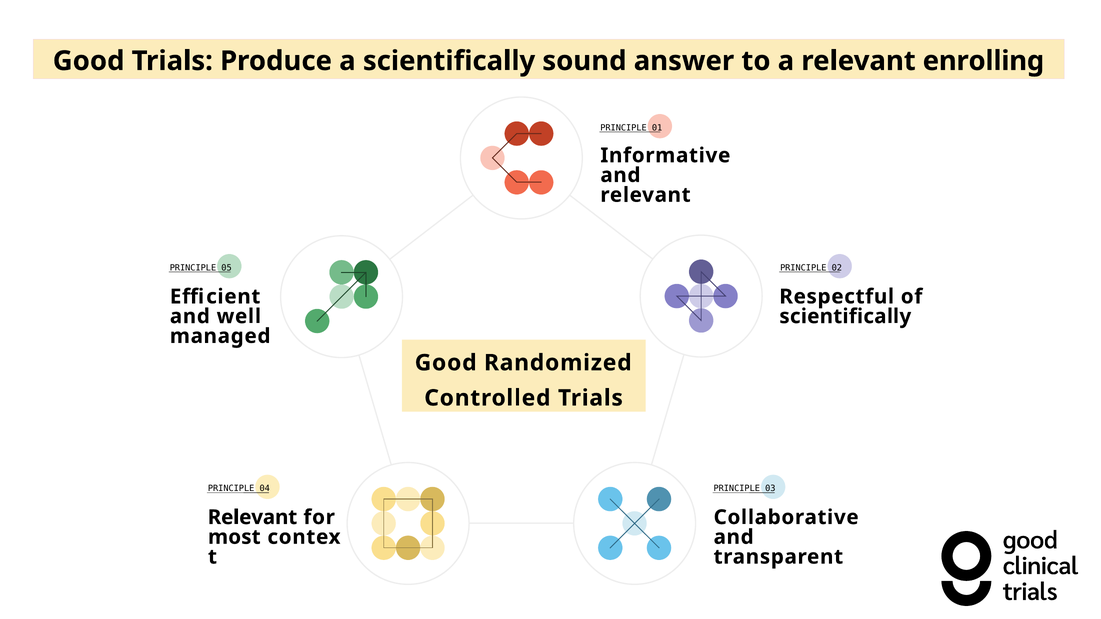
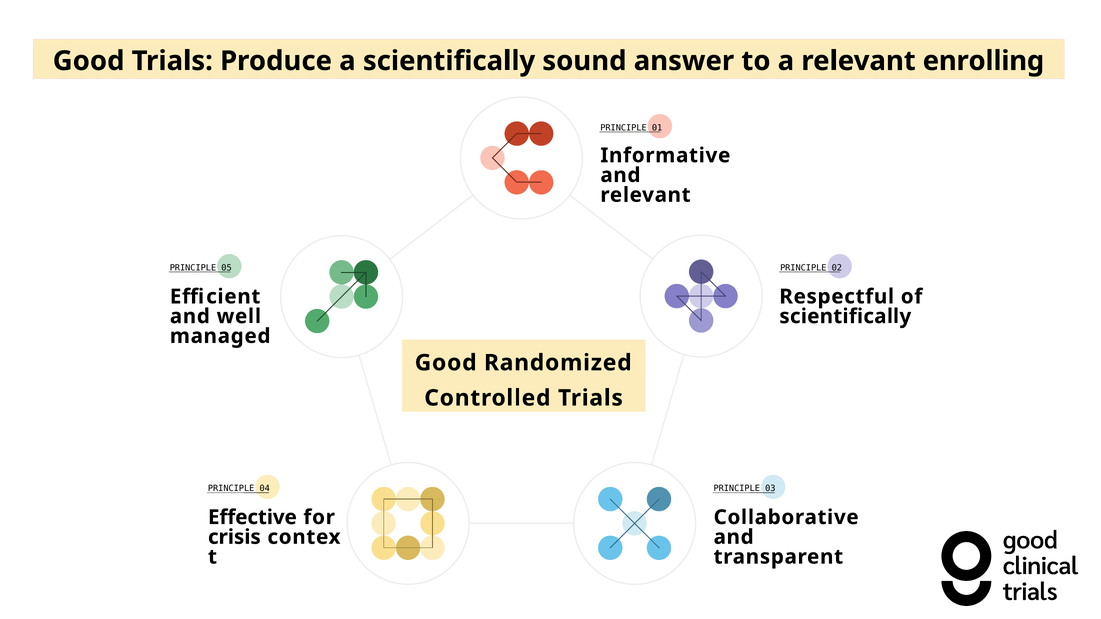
Relevant at (252, 518): Relevant -> Effective
most: most -> crisis
